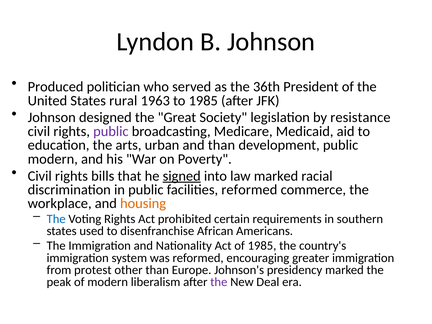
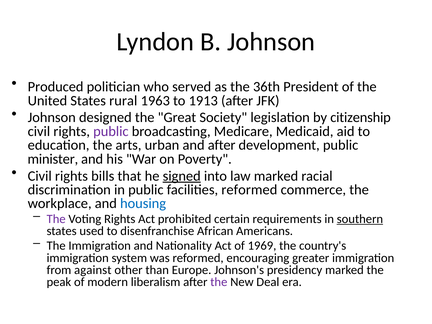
to 1985: 1985 -> 1913
resistance: resistance -> citizenship
and than: than -> after
modern at (53, 159): modern -> minister
housing colour: orange -> blue
The at (56, 219) colour: blue -> purple
southern underline: none -> present
of 1985: 1985 -> 1969
protest: protest -> against
